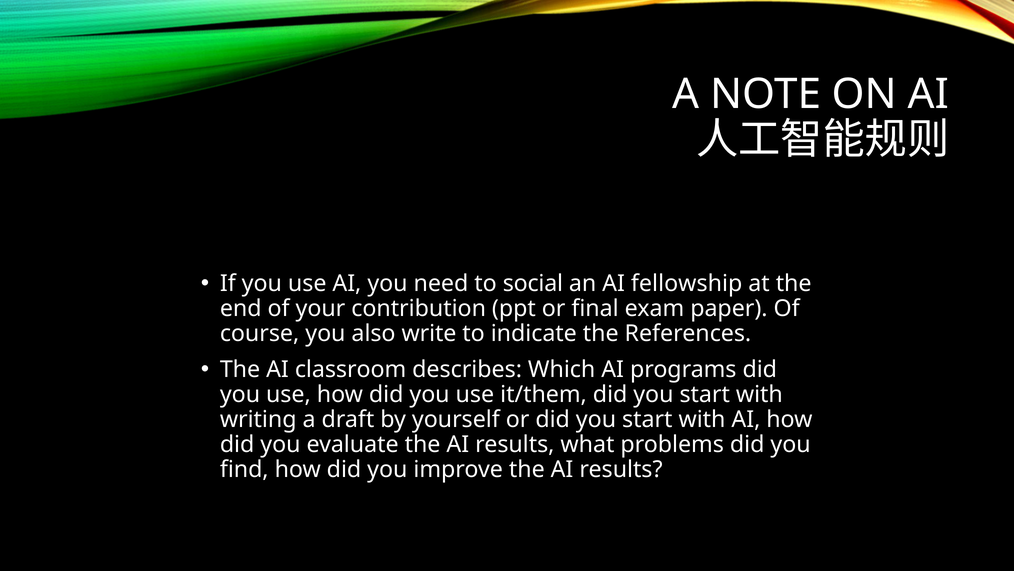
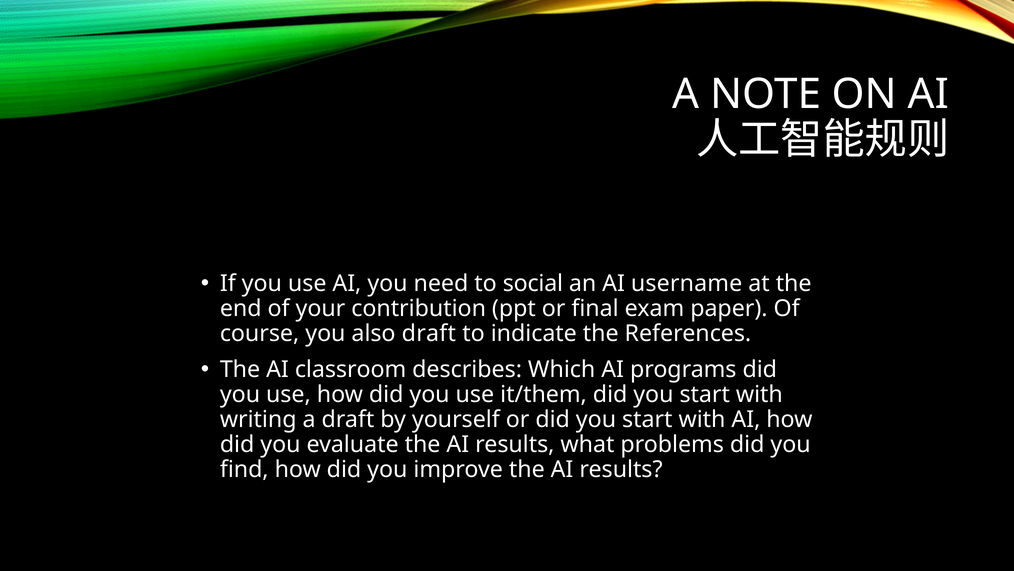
fellowship: fellowship -> username
also write: write -> draft
